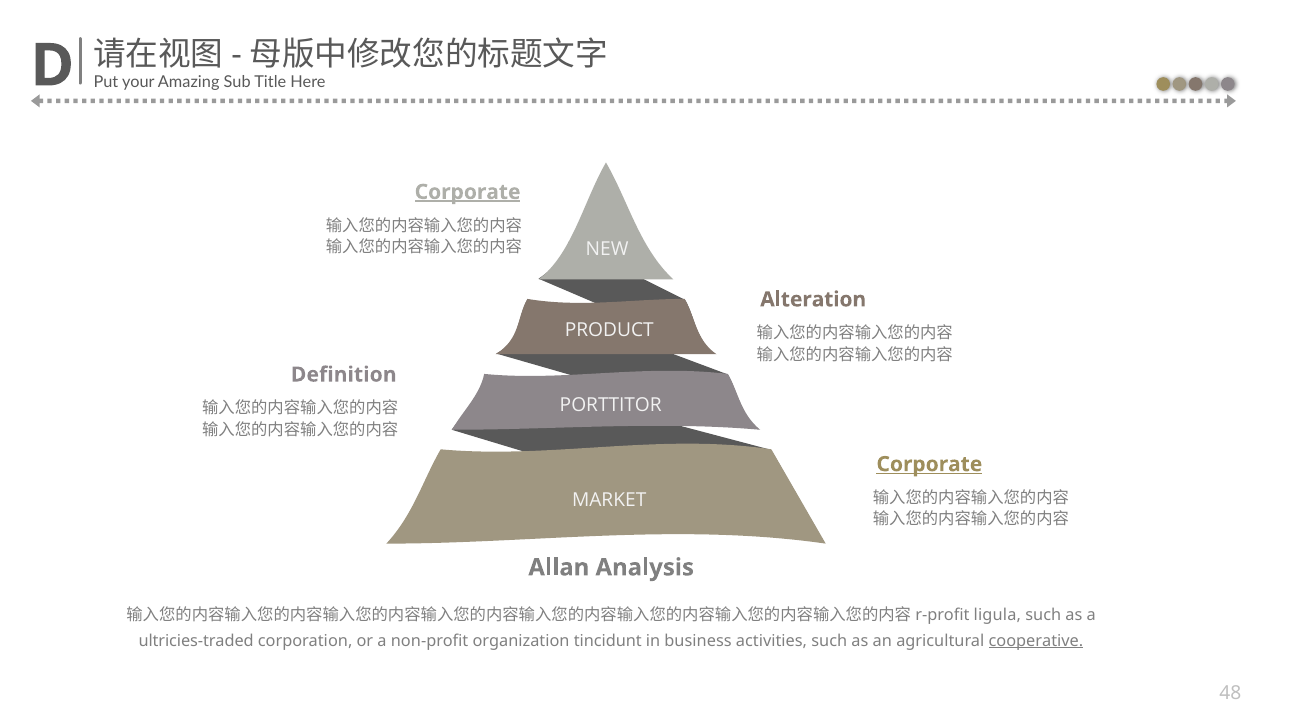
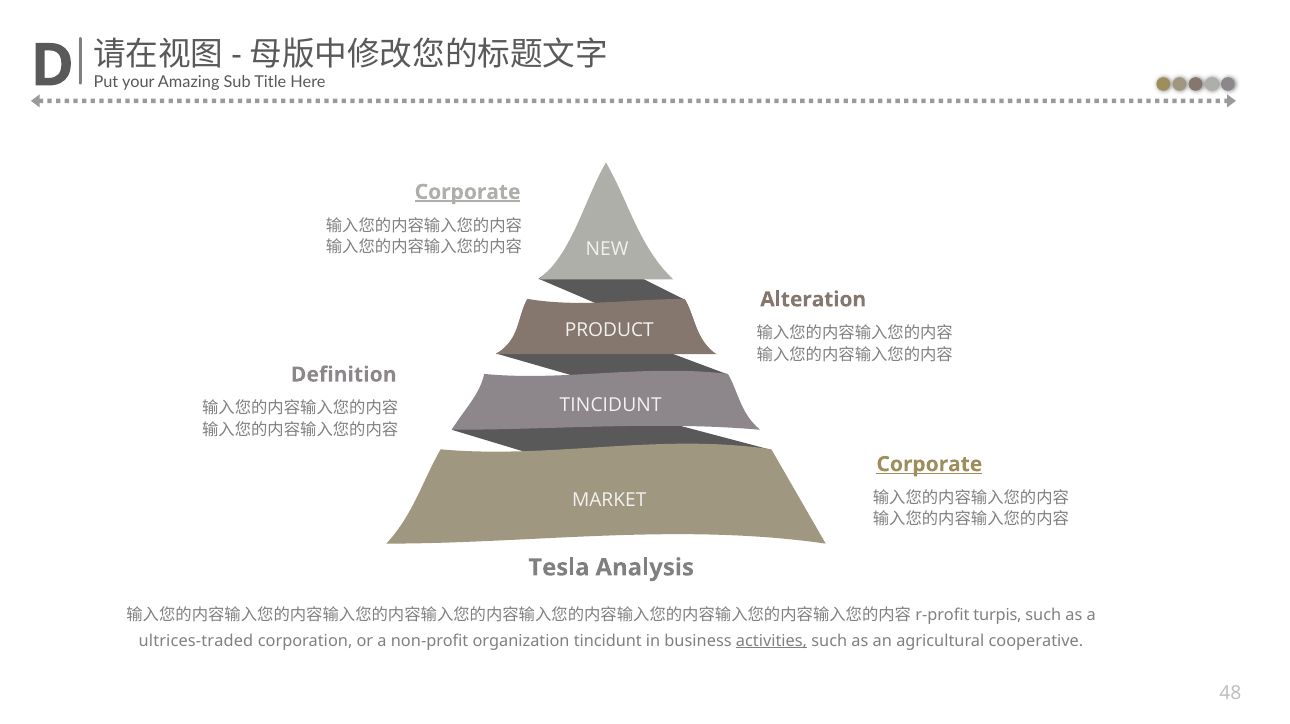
PORTTITOR at (611, 405): PORTTITOR -> TINCIDUNT
Allan: Allan -> Tesla
ligula: ligula -> turpis
ultricies-traded: ultricies-traded -> ultrices-traded
activities underline: none -> present
cooperative underline: present -> none
